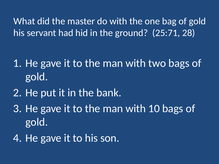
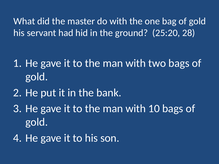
25:71: 25:71 -> 25:20
